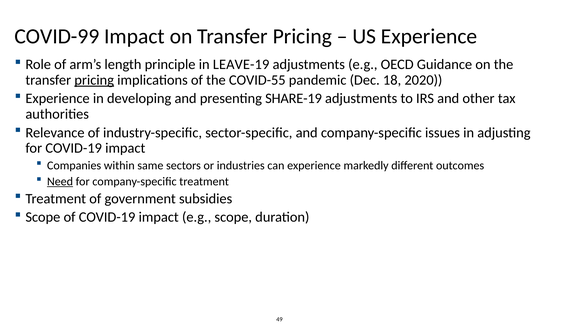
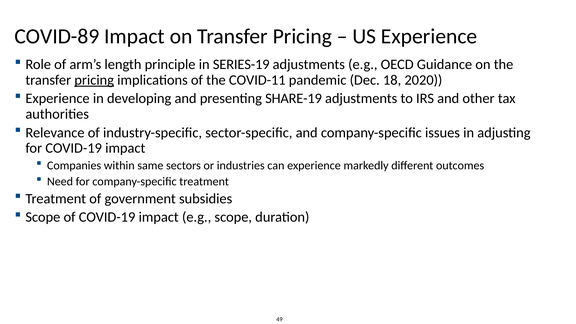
COVID-99: COVID-99 -> COVID-89
LEAVE-19: LEAVE-19 -> SERIES-19
COVID-55: COVID-55 -> COVID-11
Need underline: present -> none
